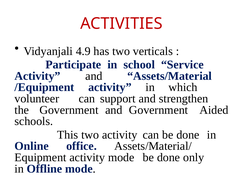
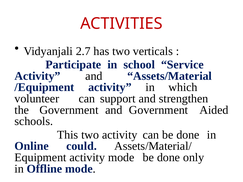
4.9: 4.9 -> 2.7
office: office -> could
